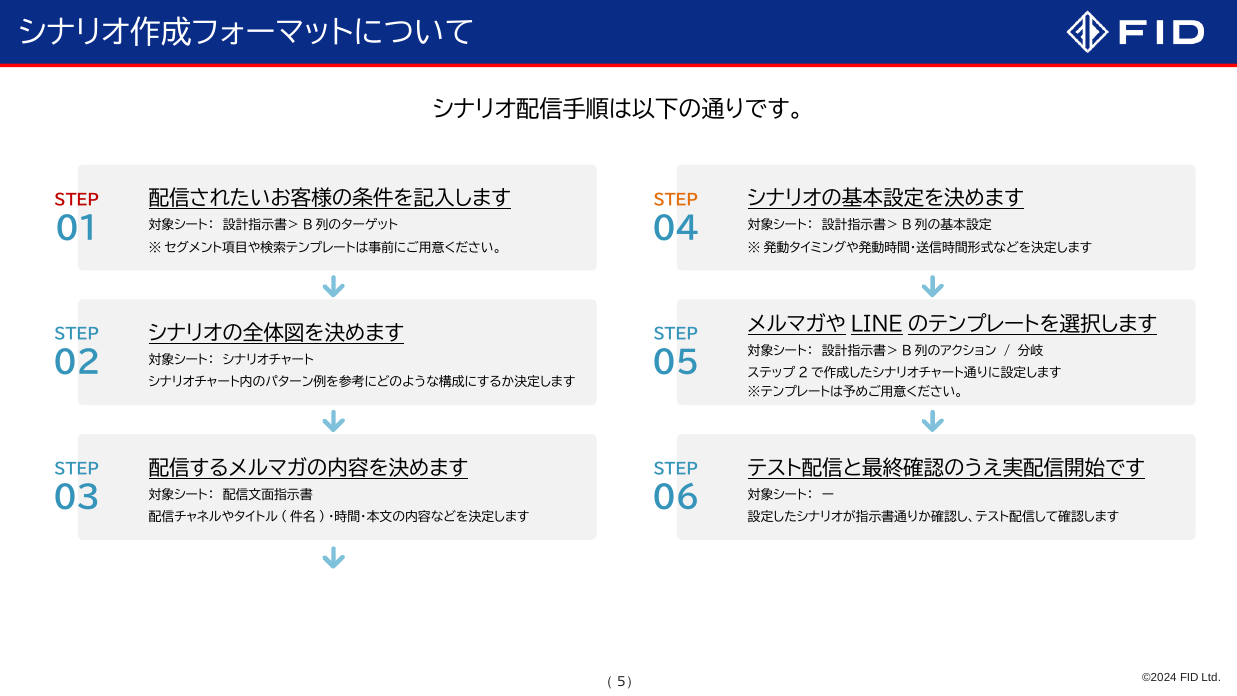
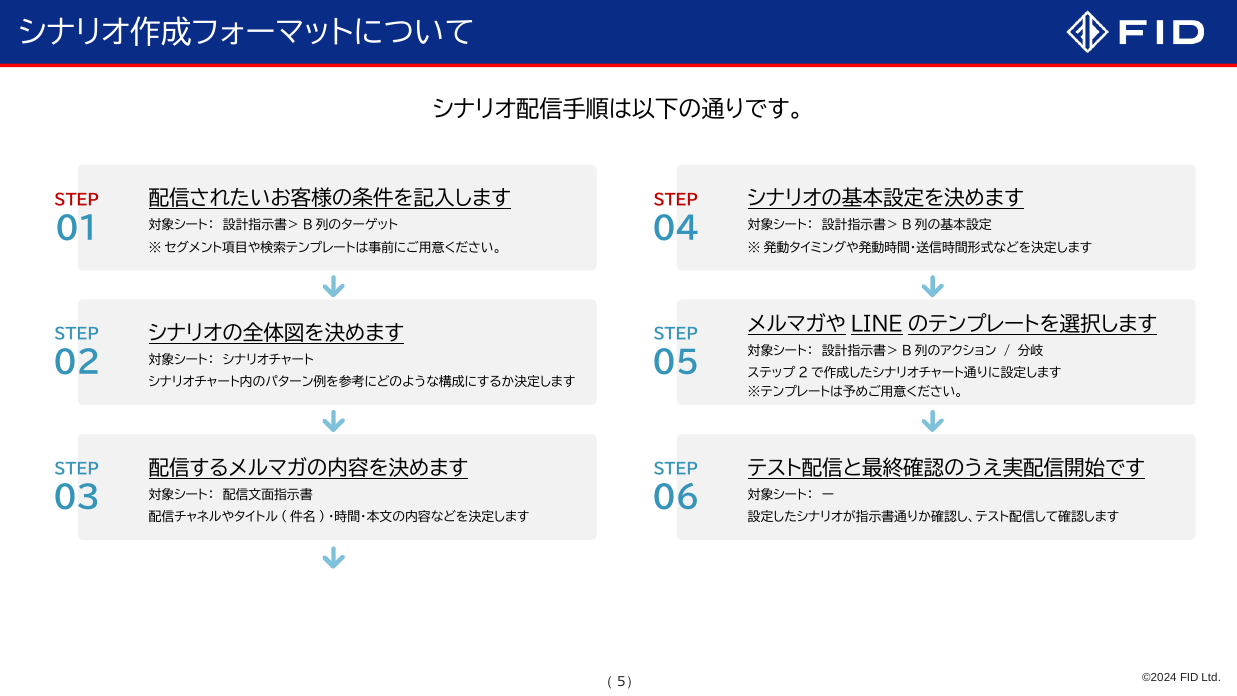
STEP at (676, 200) colour: orange -> red
